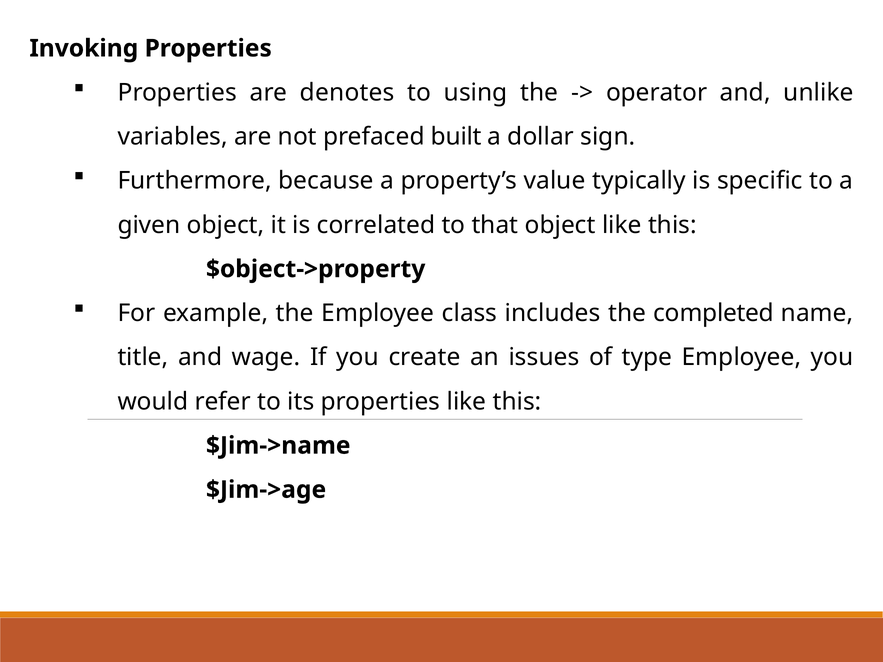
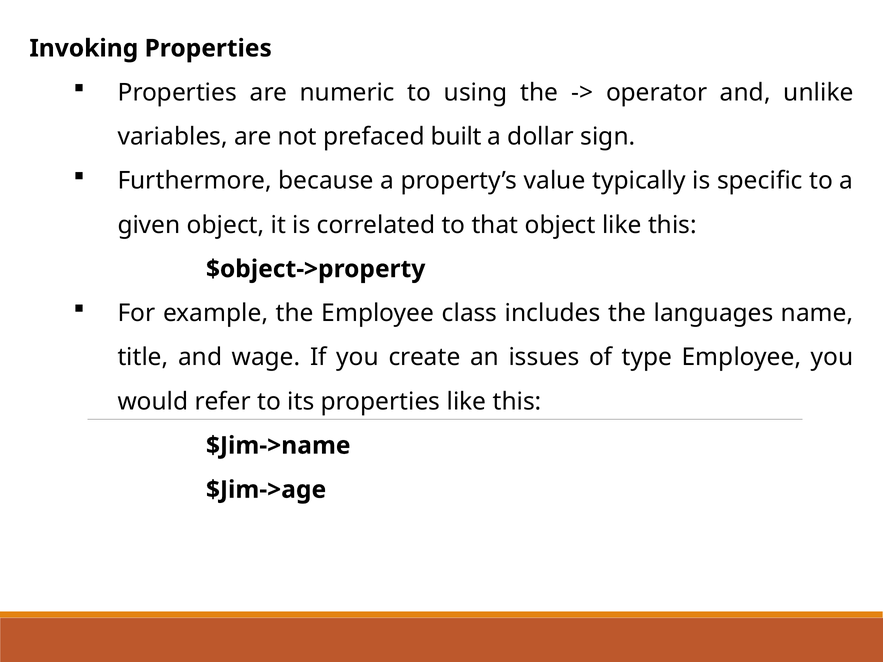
denotes: denotes -> numeric
completed: completed -> languages
